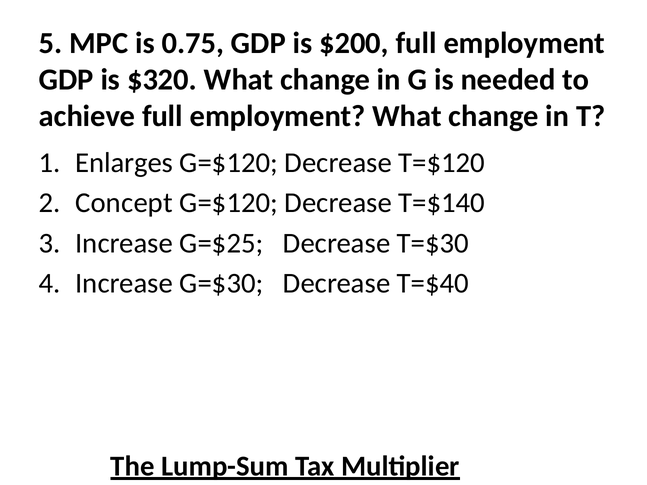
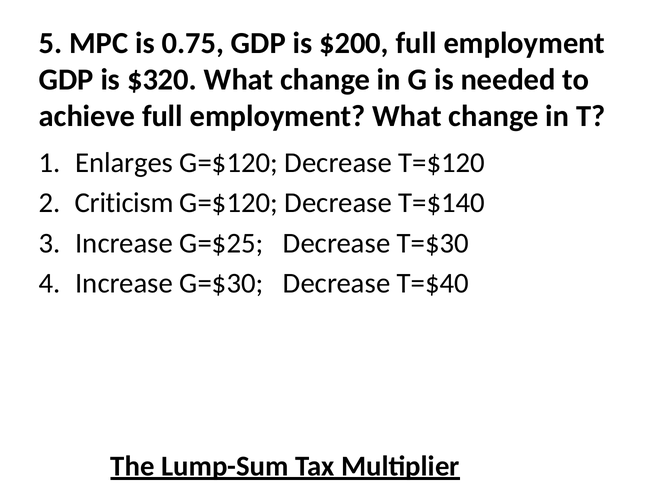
Concept: Concept -> Criticism
